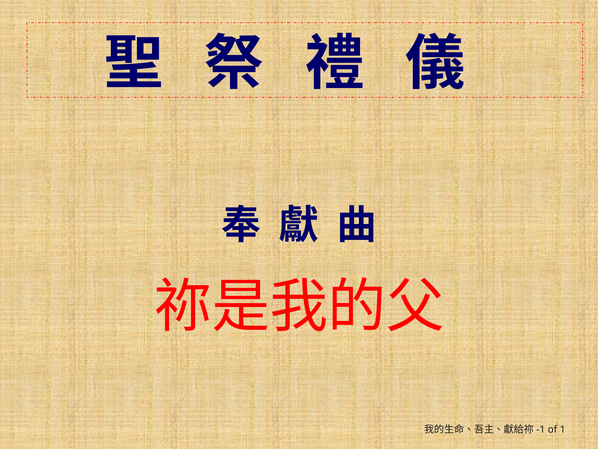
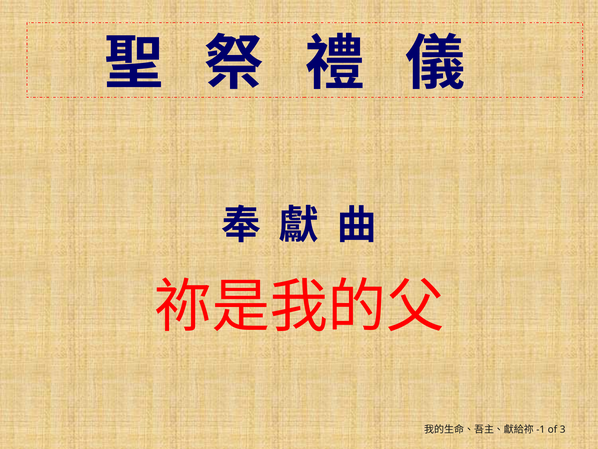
1: 1 -> 3
